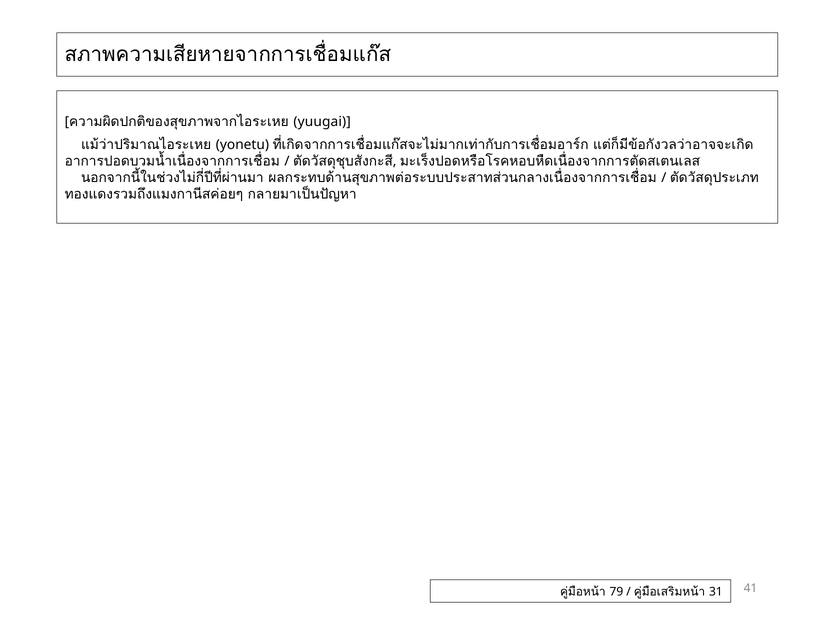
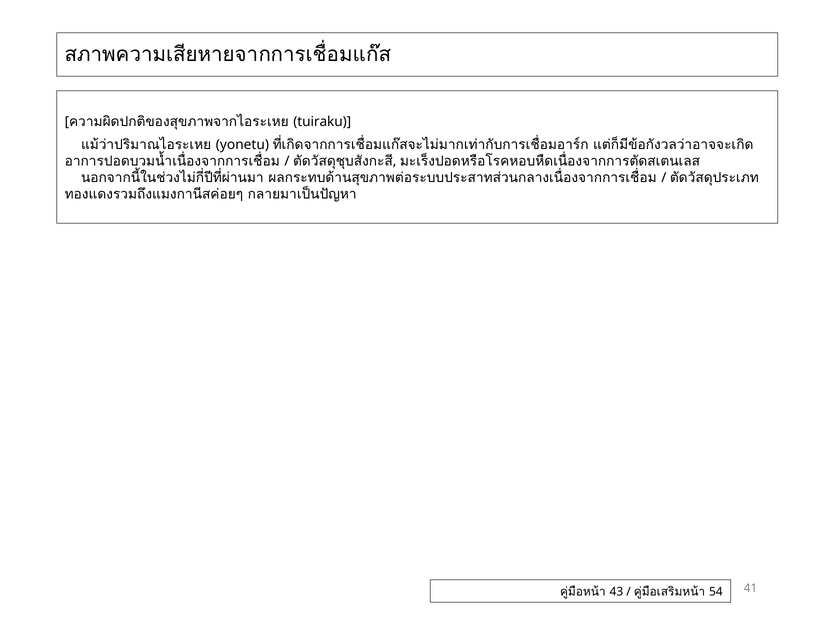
yuugai: yuugai -> tuiraku
79: 79 -> 43
31: 31 -> 54
